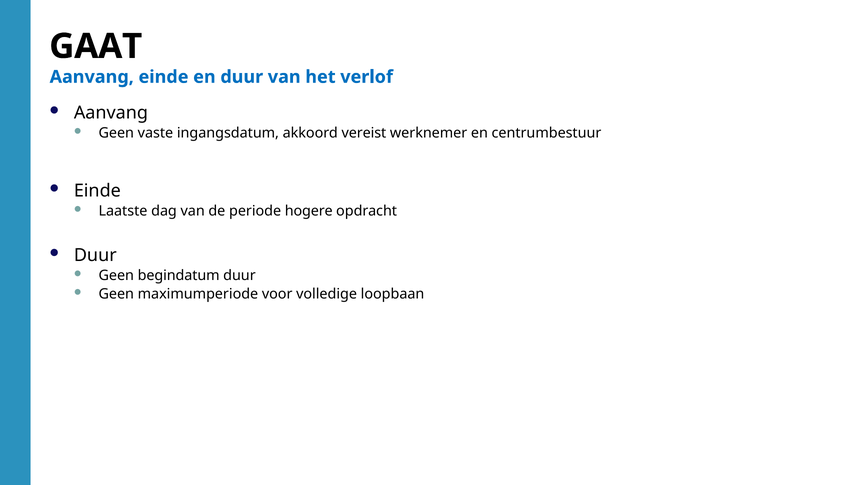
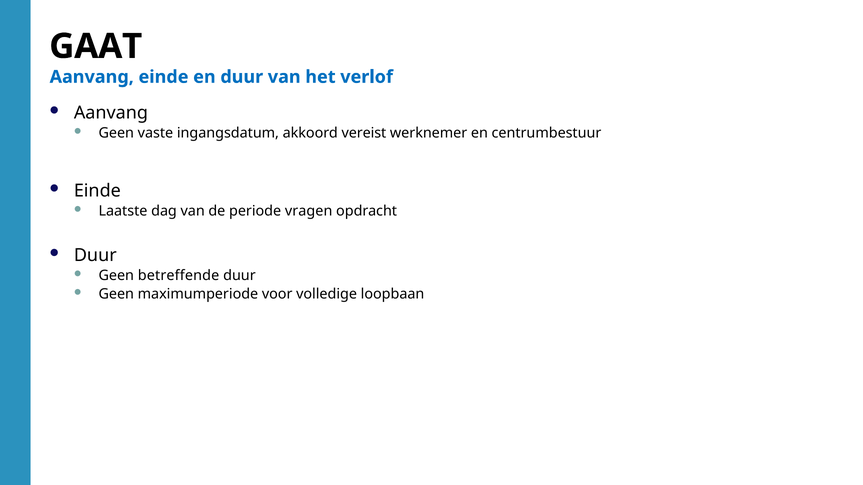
hogere: hogere -> vragen
begindatum: begindatum -> betreffende
